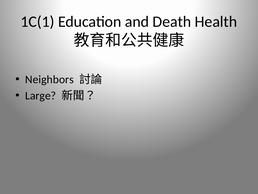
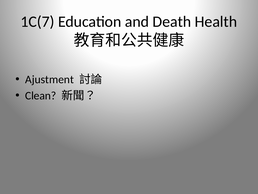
1C(1: 1C(1 -> 1C(7
Neighbors: Neighbors -> Ajustment
Large: Large -> Clean
